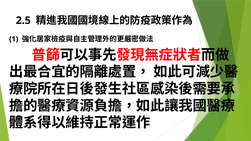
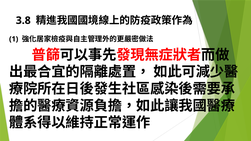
2.5: 2.5 -> 3.8
